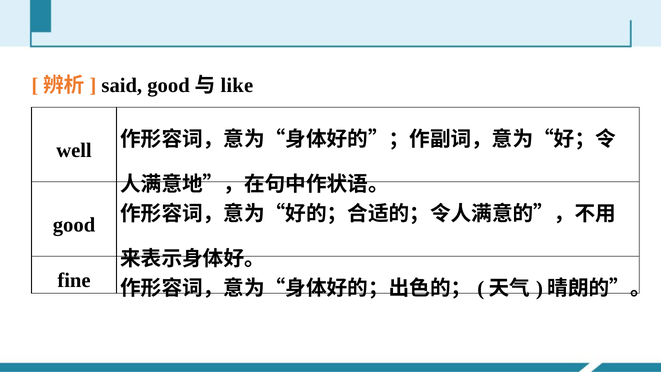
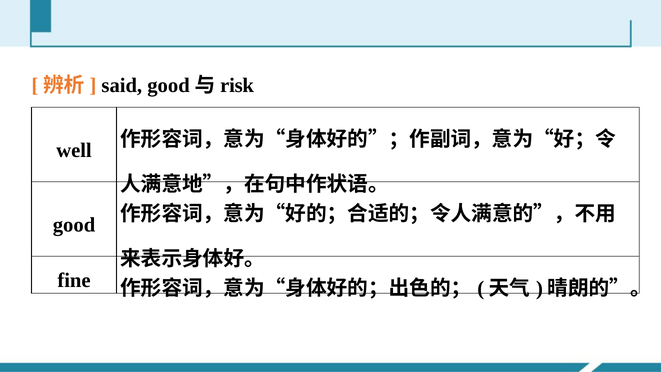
like: like -> risk
